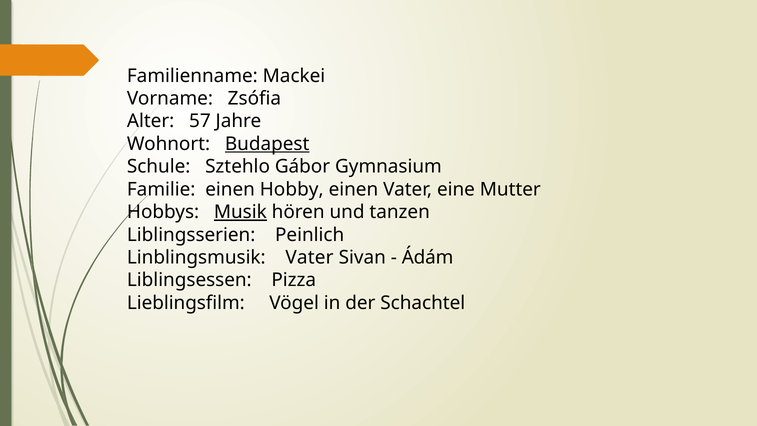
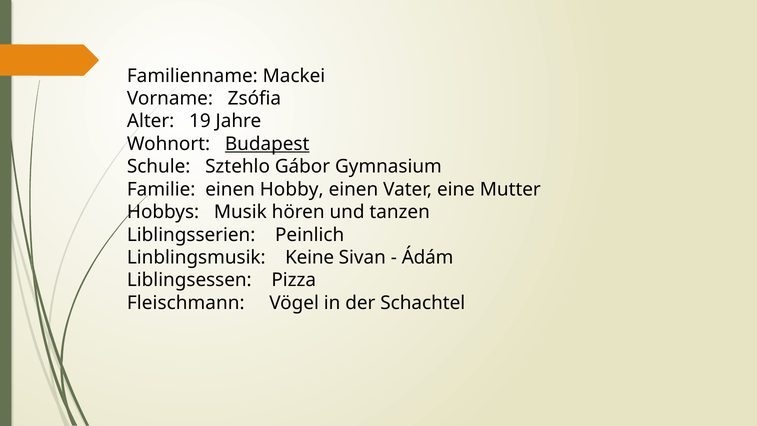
57: 57 -> 19
Musik underline: present -> none
Linblingsmusik Vater: Vater -> Keine
Lieblingsfilm: Lieblingsfilm -> Fleischmann
